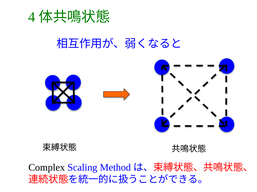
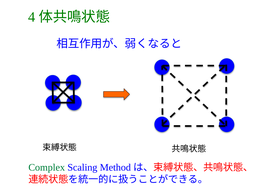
Complex colour: black -> green
